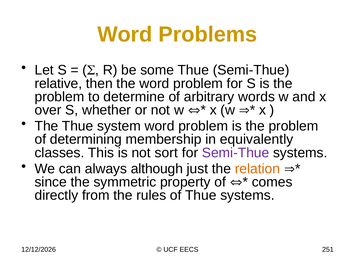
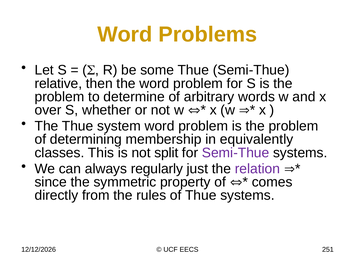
sort: sort -> split
although: although -> regularly
relation colour: orange -> purple
